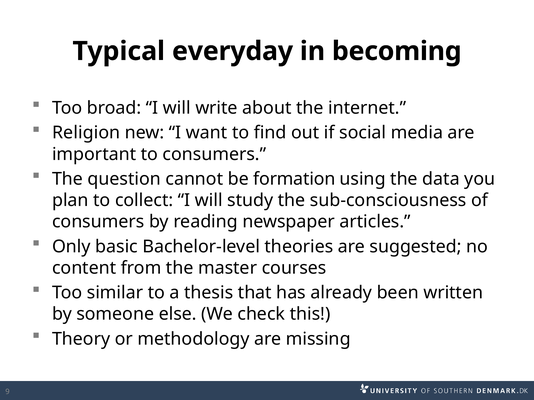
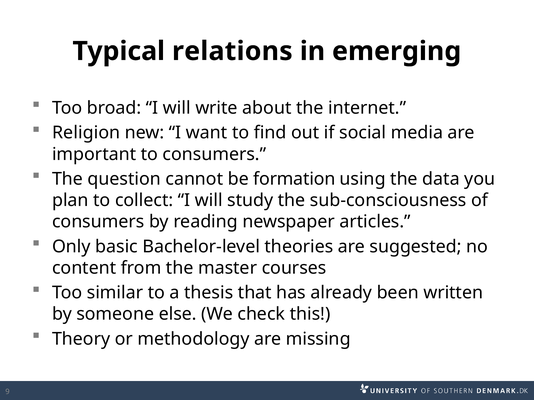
everyday: everyday -> relations
becoming: becoming -> emerging
